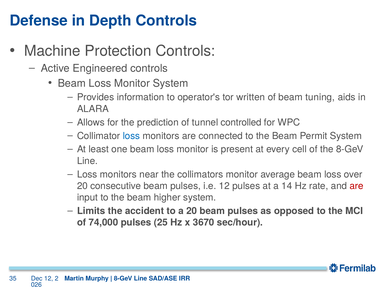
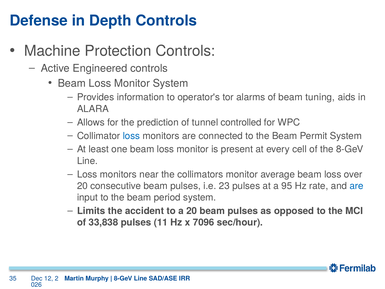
written: written -> alarms
i.e 12: 12 -> 23
14: 14 -> 95
are at (357, 186) colour: red -> blue
higher: higher -> period
74,000: 74,000 -> 33,838
25: 25 -> 11
3670: 3670 -> 7096
